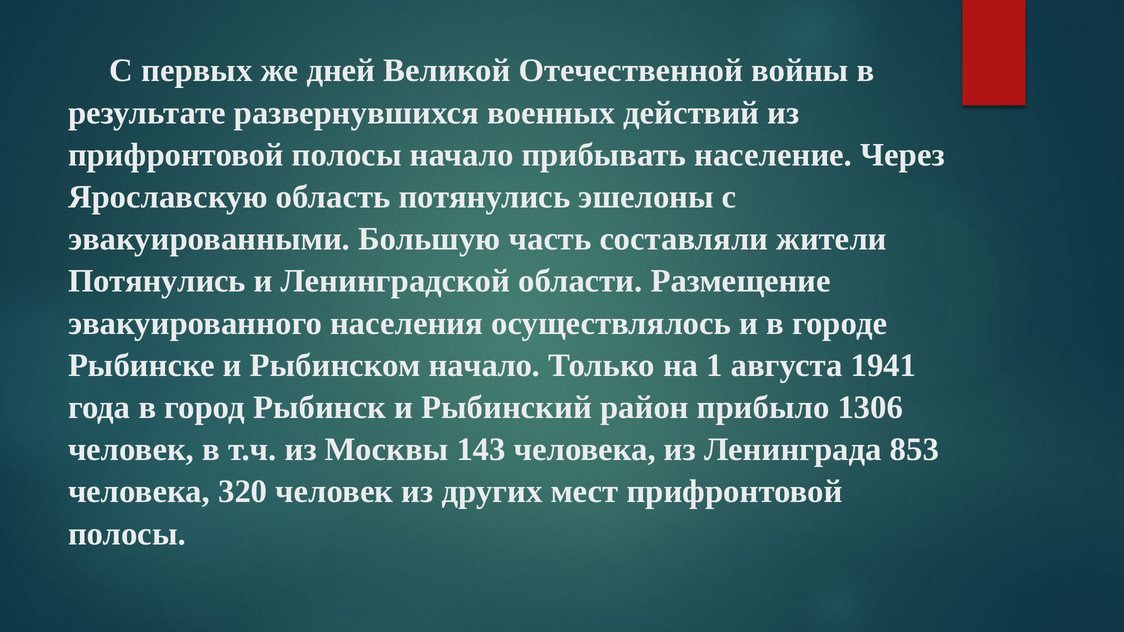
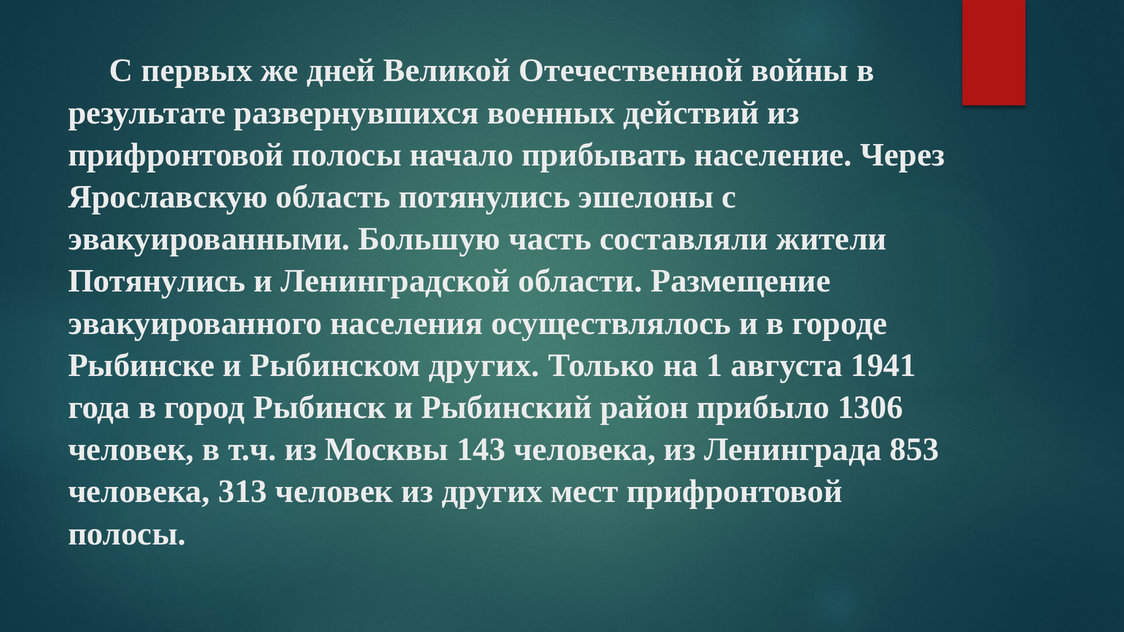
Рыбинском начало: начало -> других
320: 320 -> 313
